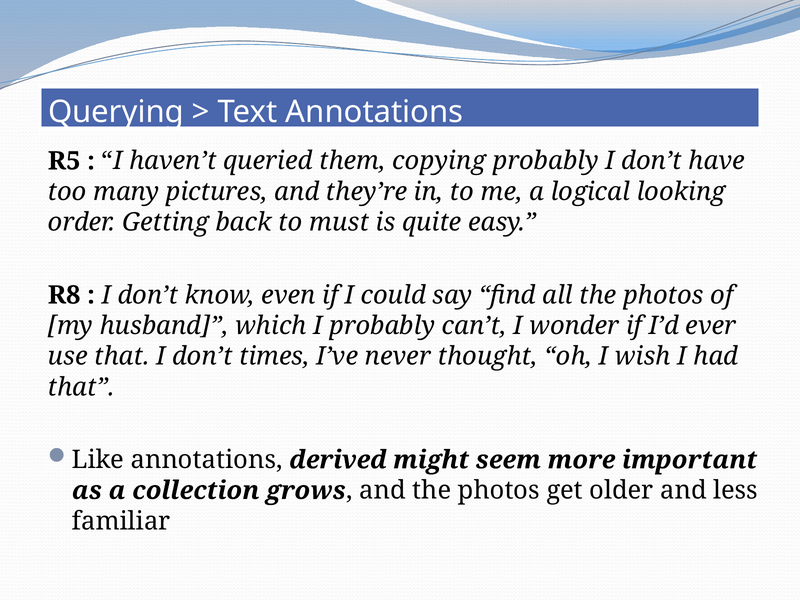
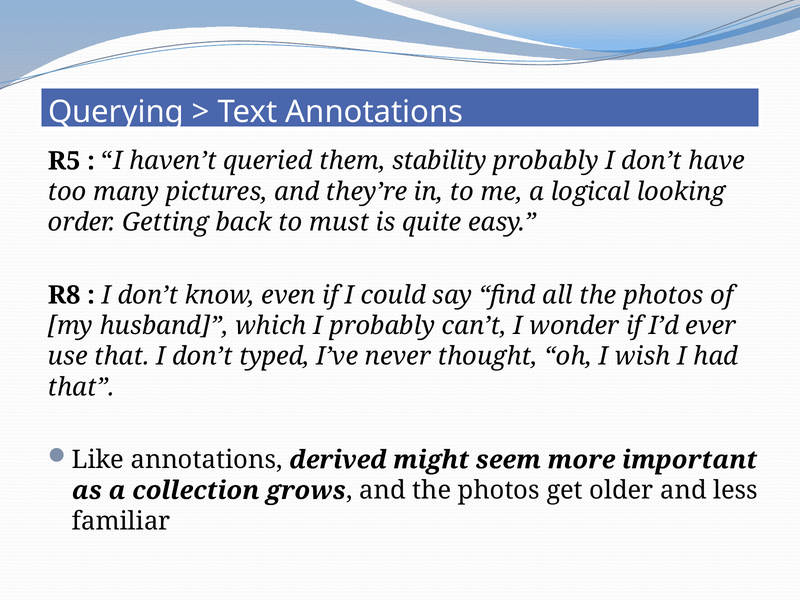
copying: copying -> stability
times: times -> typed
